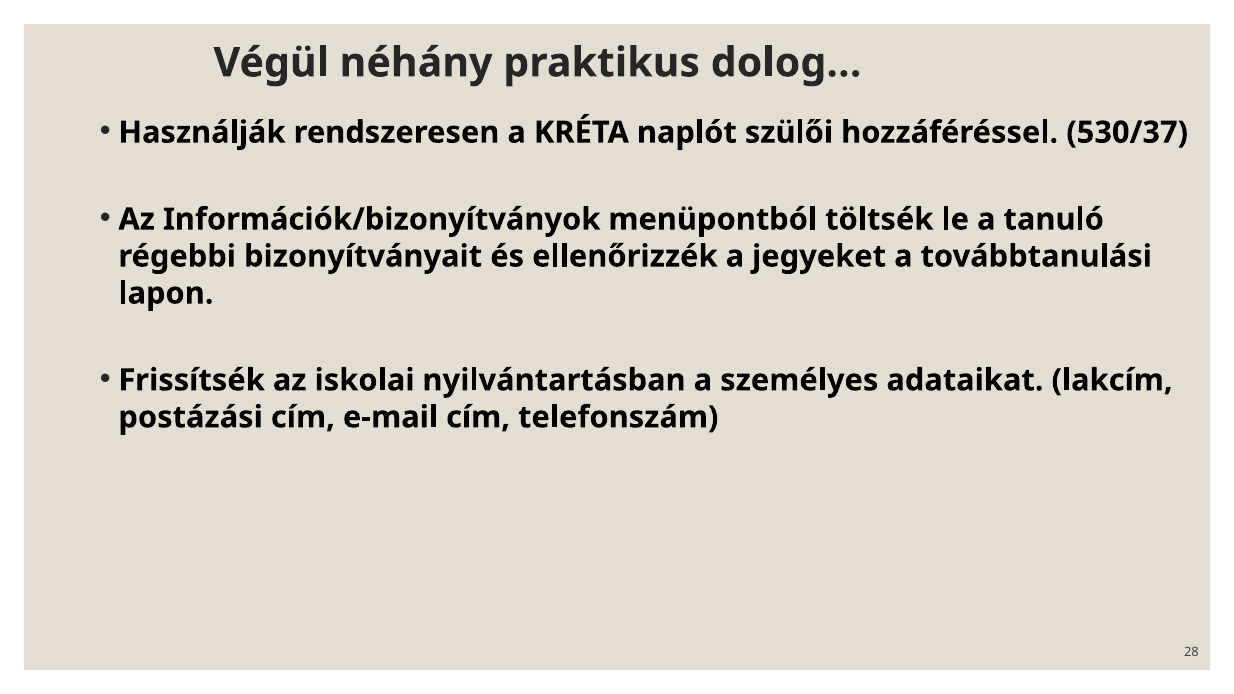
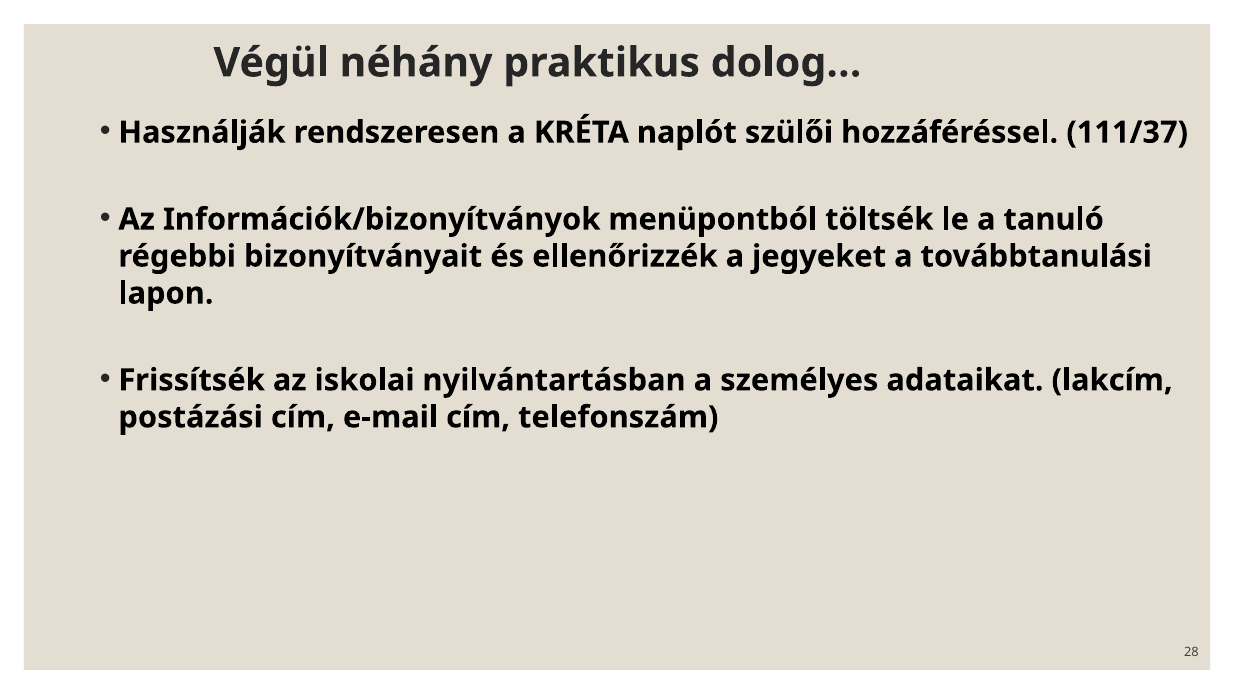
530/37: 530/37 -> 111/37
